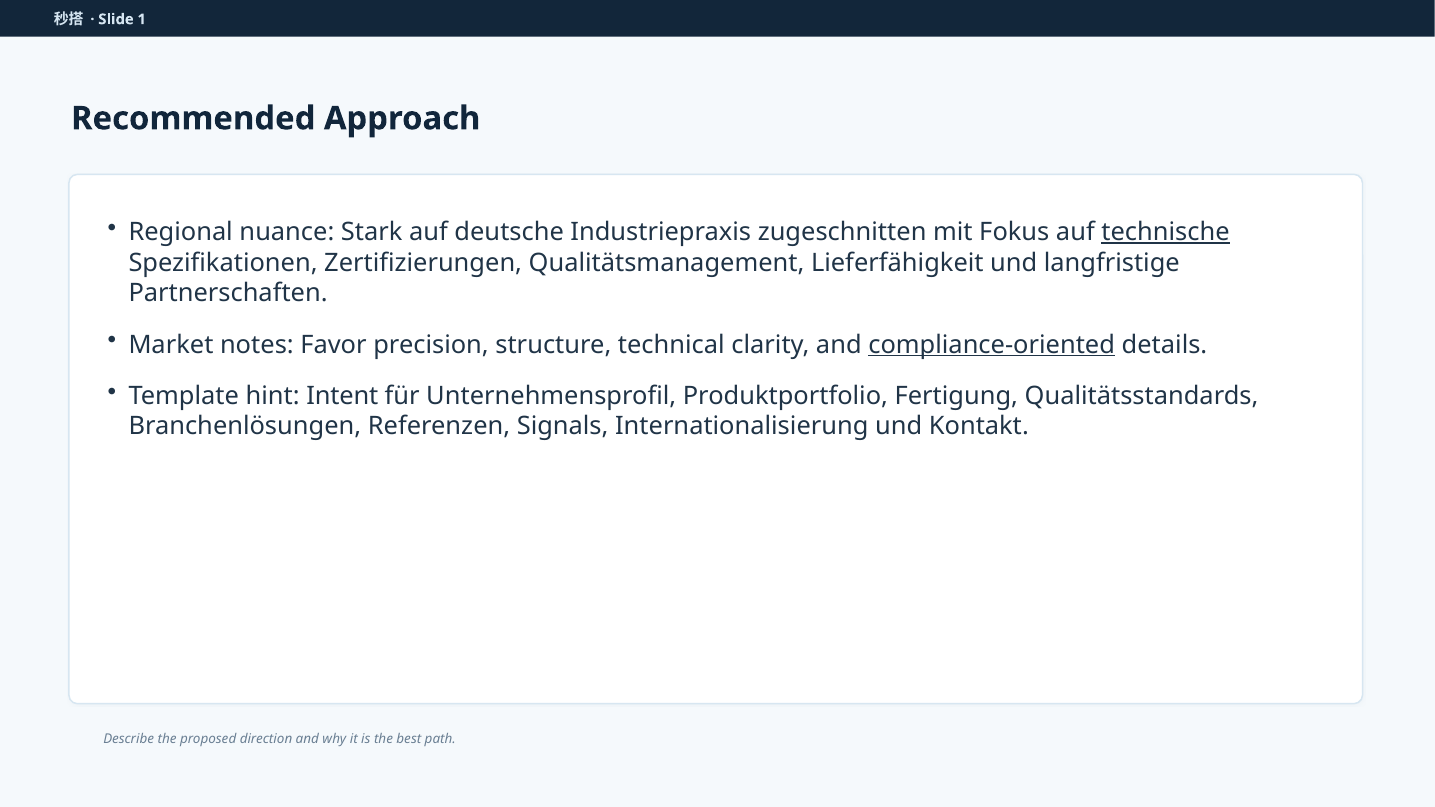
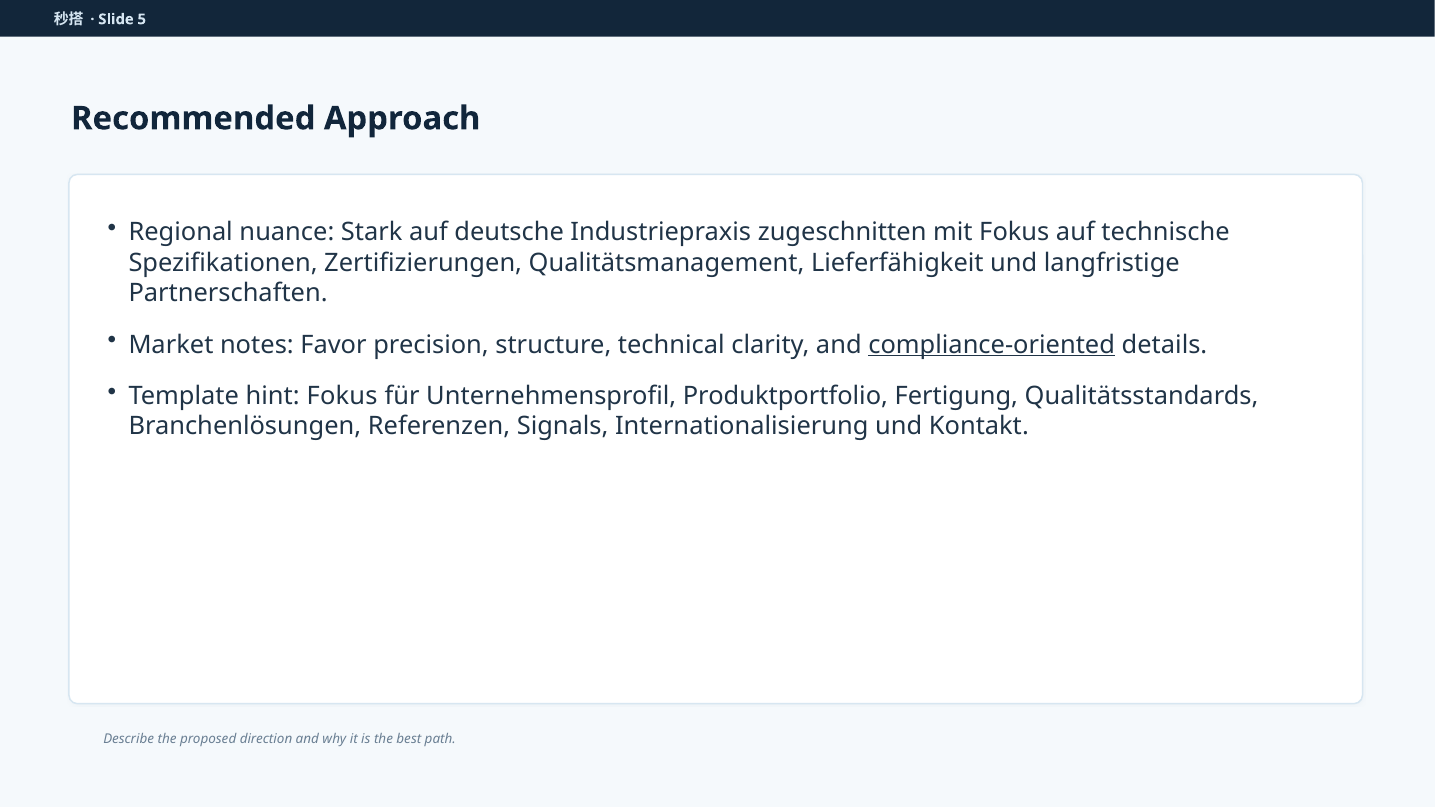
1: 1 -> 5
technische underline: present -> none
hint Intent: Intent -> Fokus
